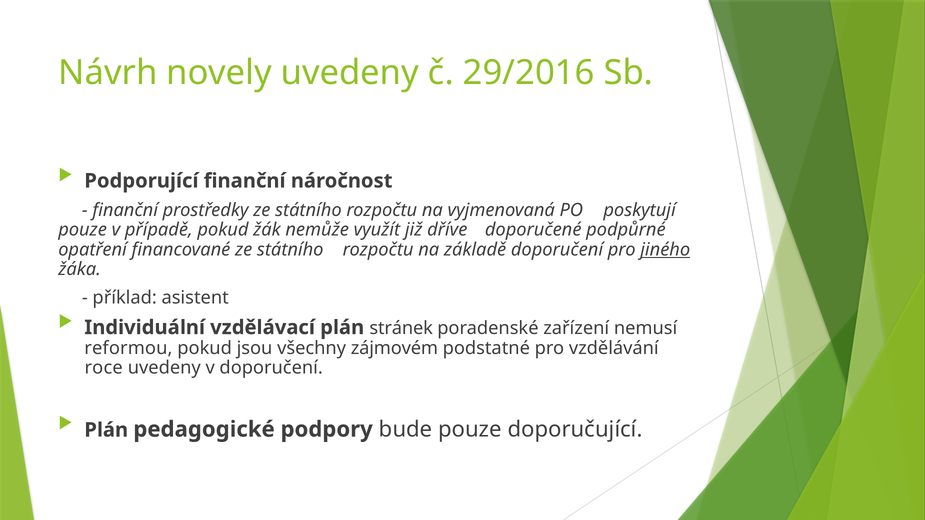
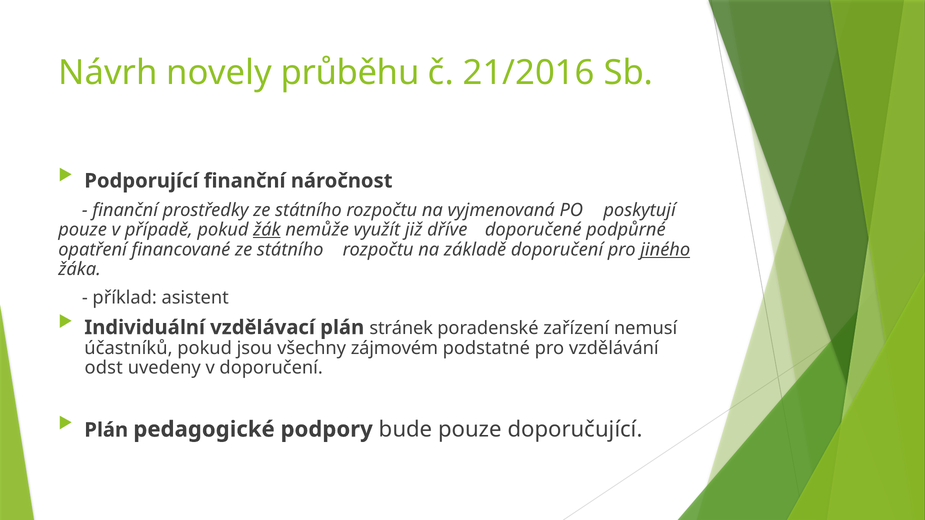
novely uvedeny: uvedeny -> průběhu
29/2016: 29/2016 -> 21/2016
žák underline: none -> present
reformou: reformou -> účastníků
roce: roce -> odst
